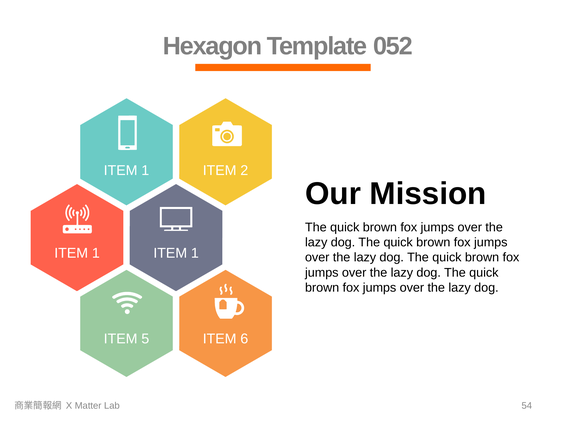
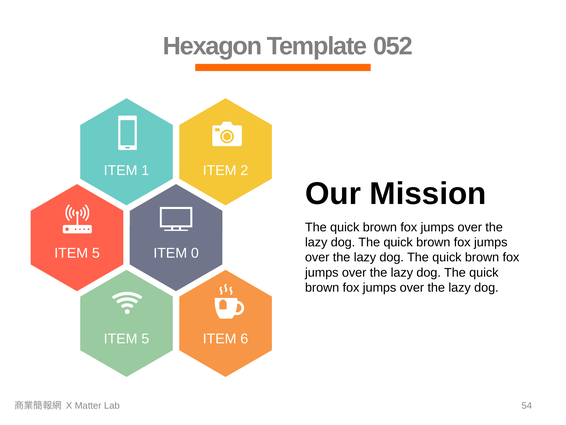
1 at (96, 253): 1 -> 5
1 at (195, 253): 1 -> 0
